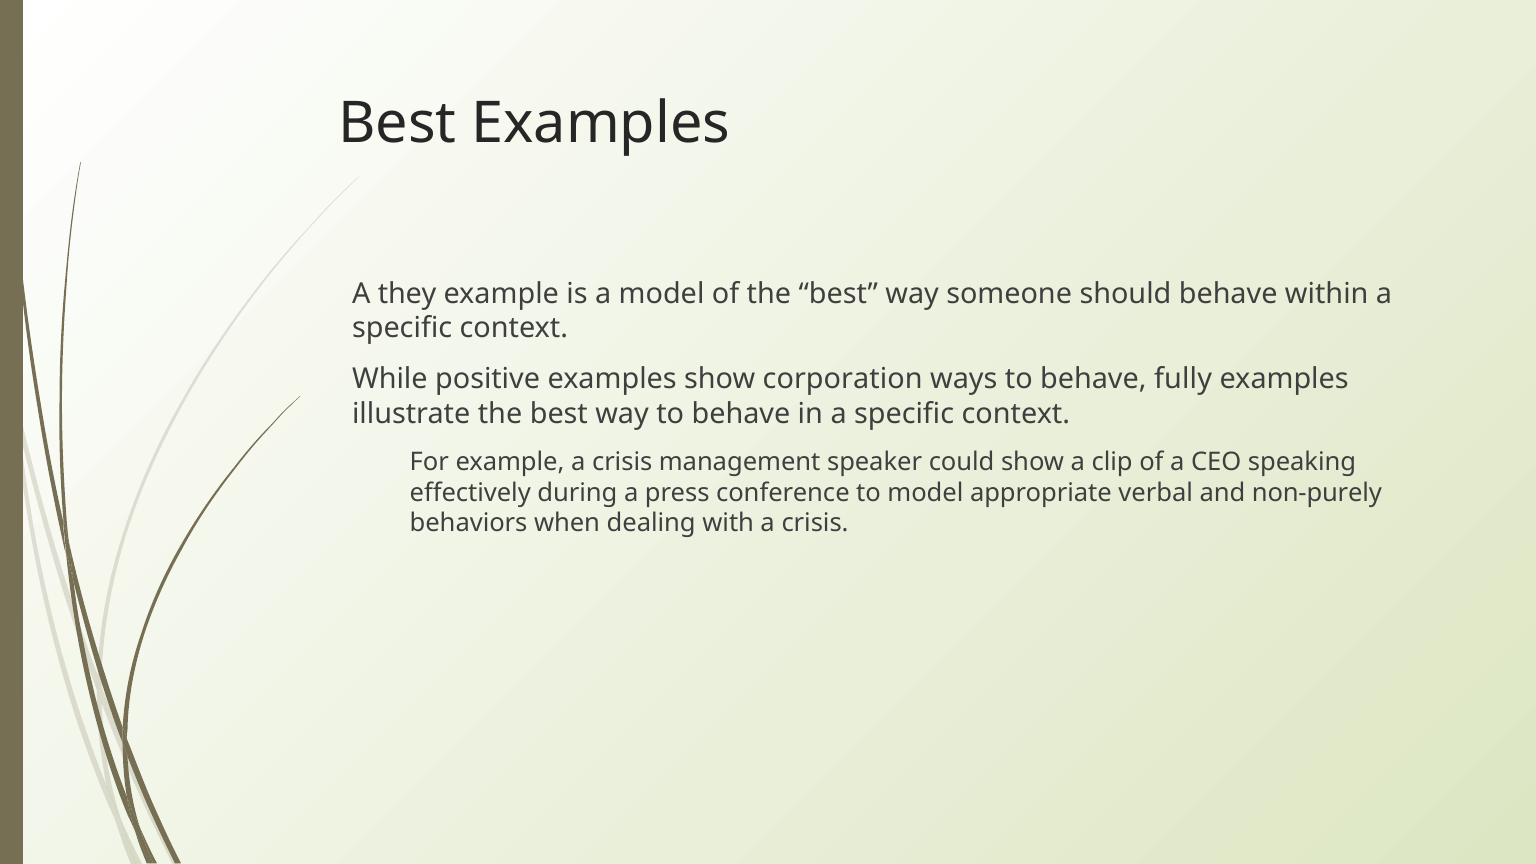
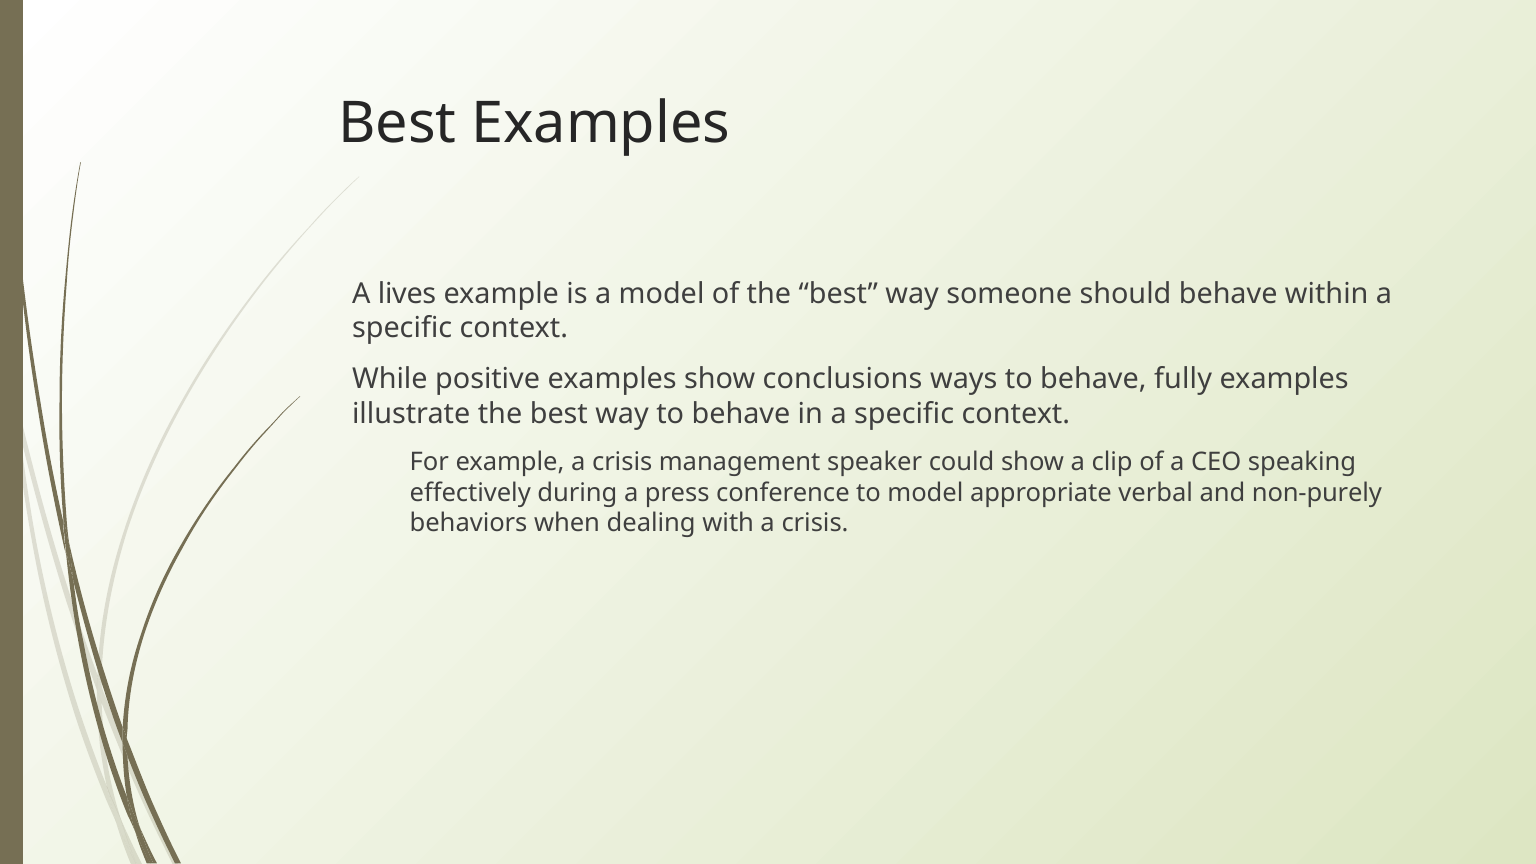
they: they -> lives
corporation: corporation -> conclusions
